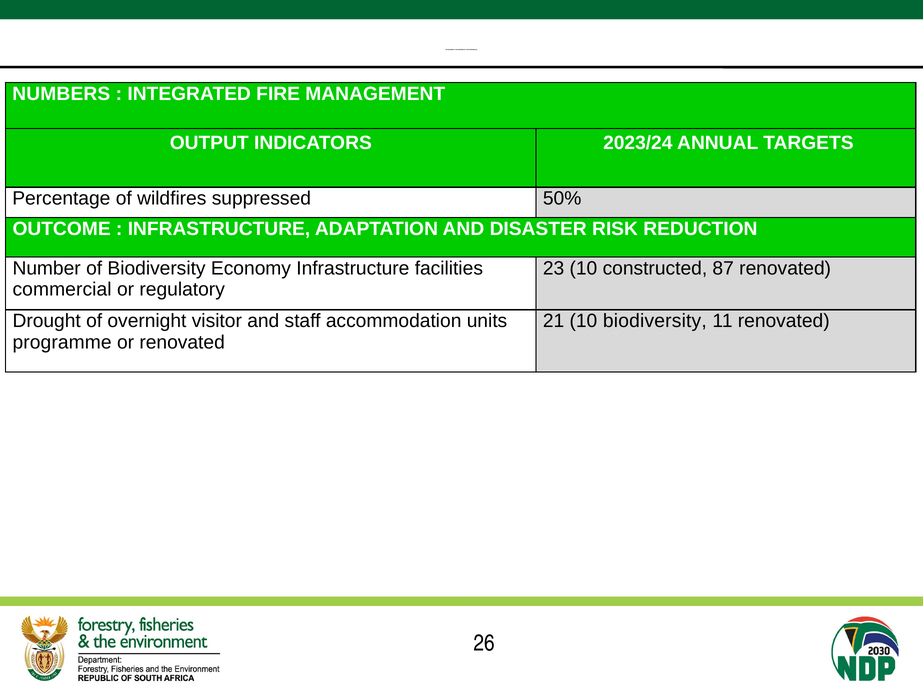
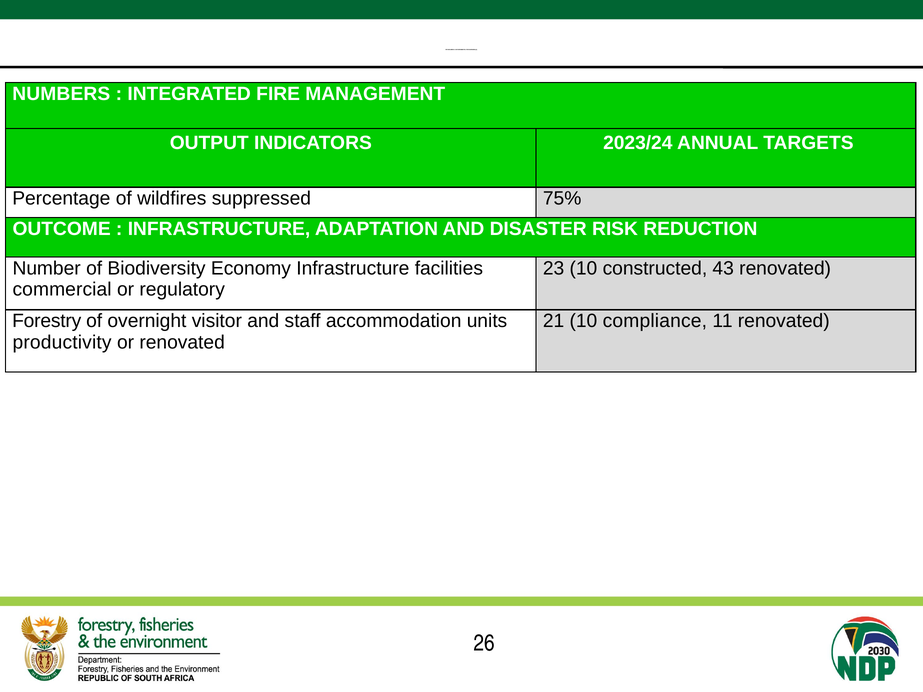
50%: 50% -> 75%
87: 87 -> 43
Drought: Drought -> Forestry
10 biodiversity: biodiversity -> compliance
programme at (62, 342): programme -> productivity
